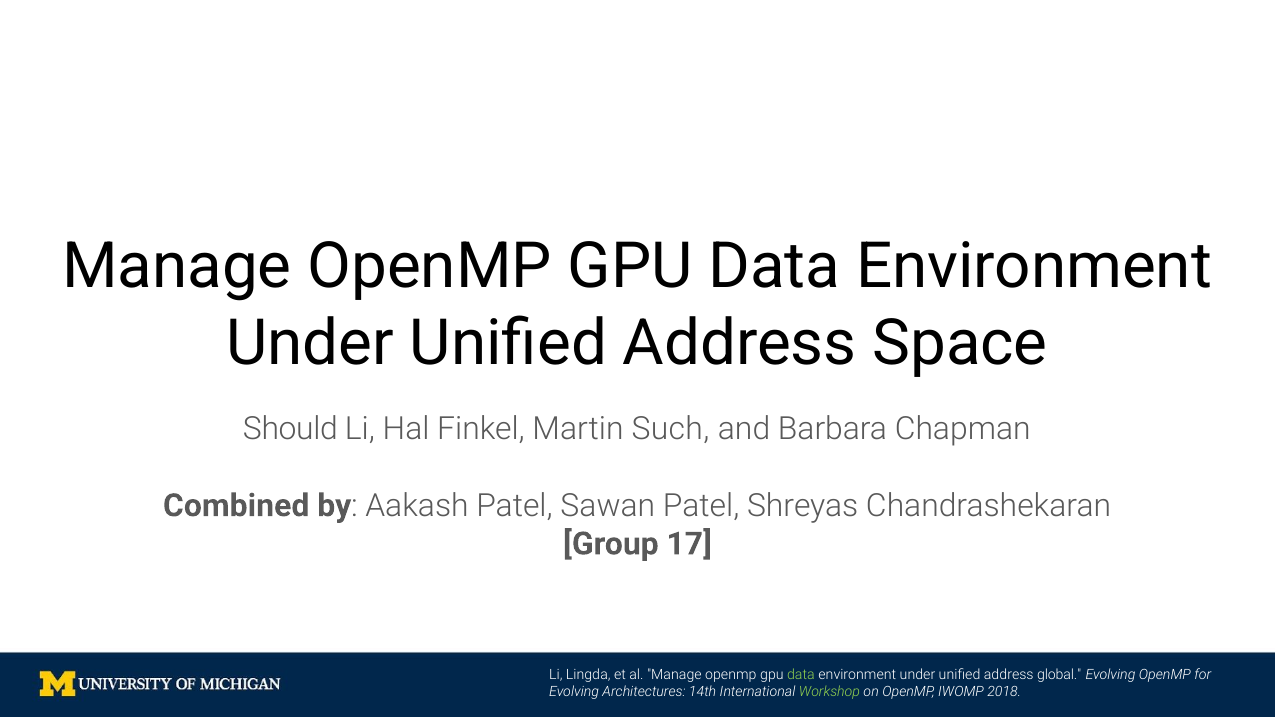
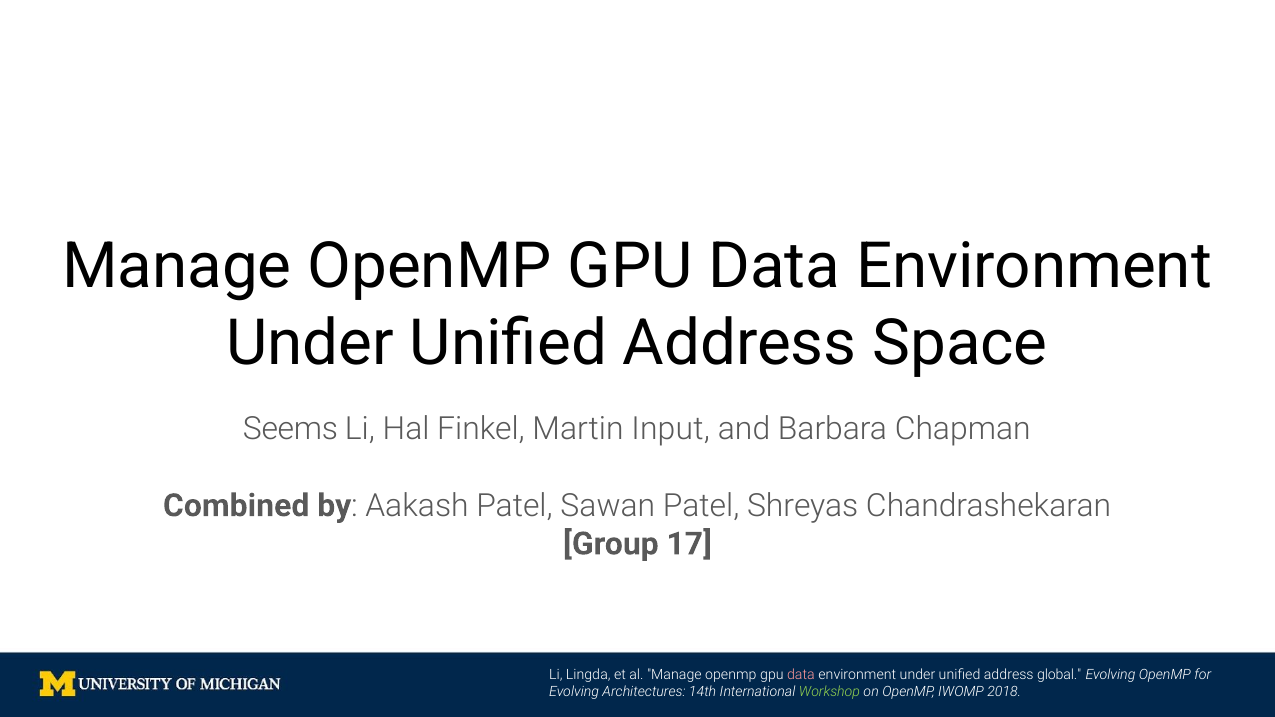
Should: Should -> Seems
Such: Such -> Input
data at (801, 675) colour: light green -> pink
